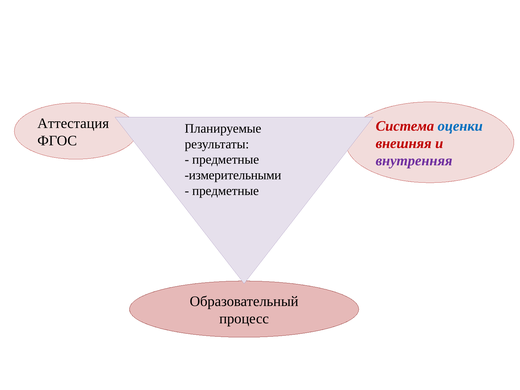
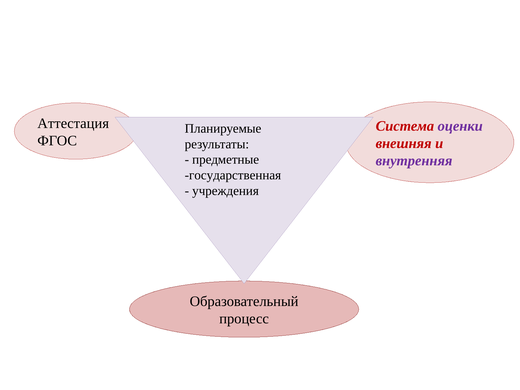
оценки colour: blue -> purple
измерительными: измерительными -> государственная
предметные at (226, 191): предметные -> учреждения
